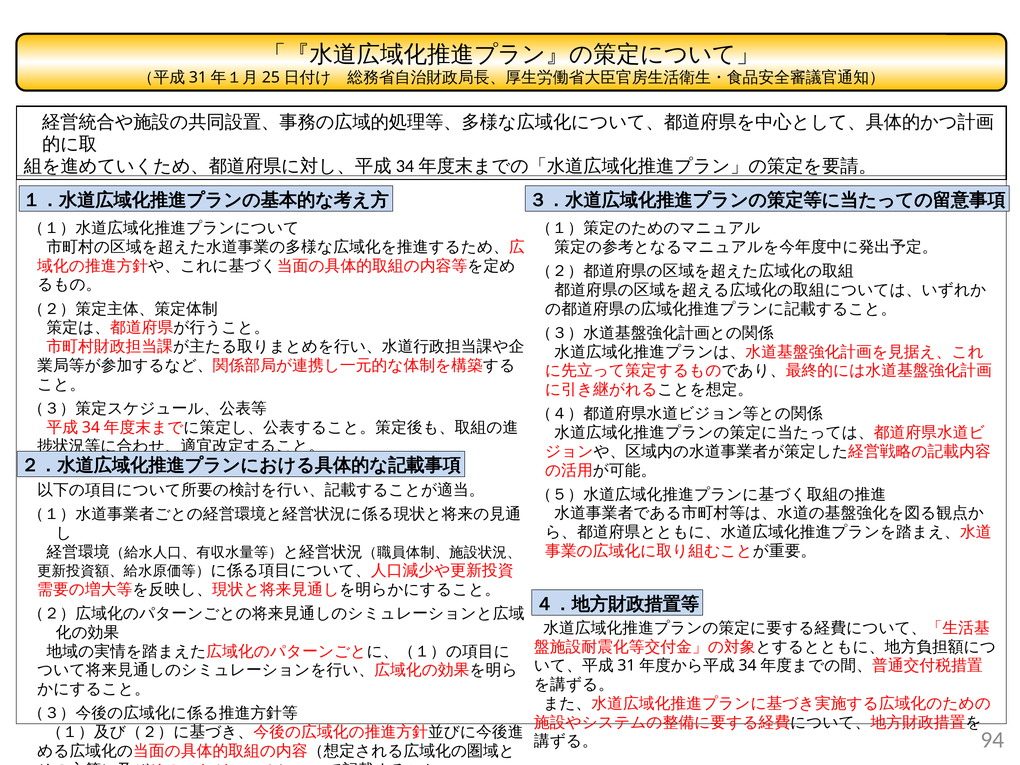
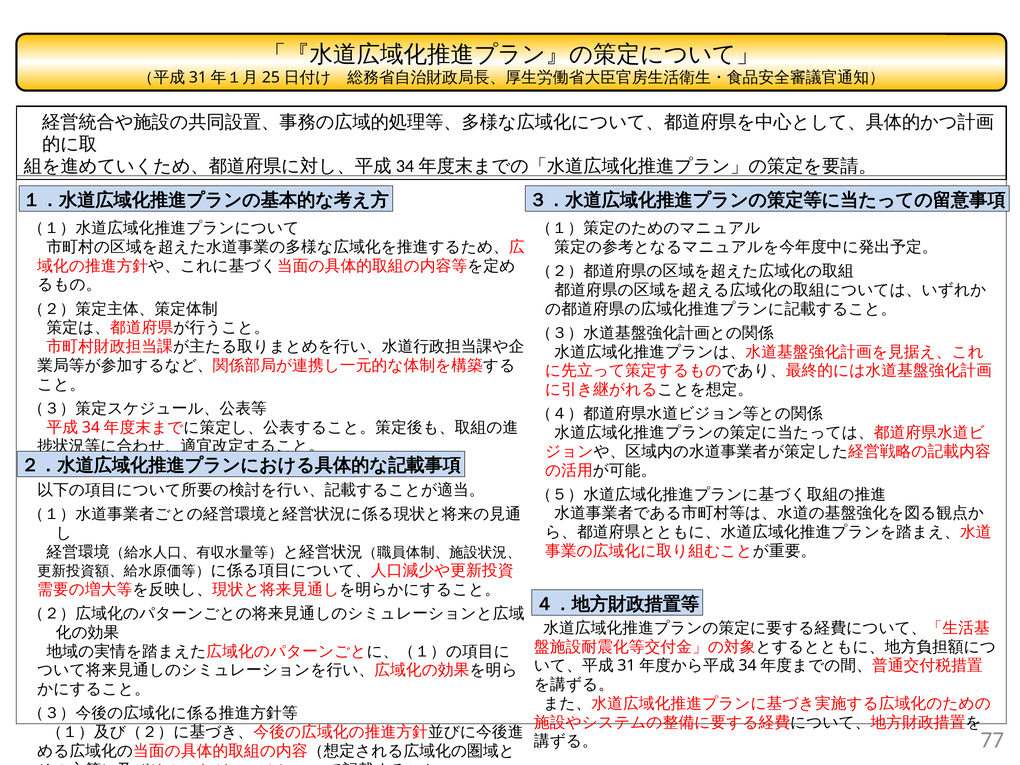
94: 94 -> 77
